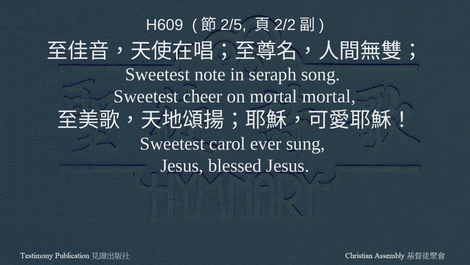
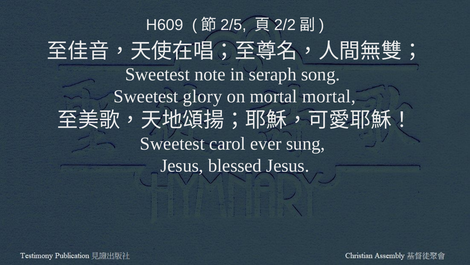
cheer: cheer -> glory
